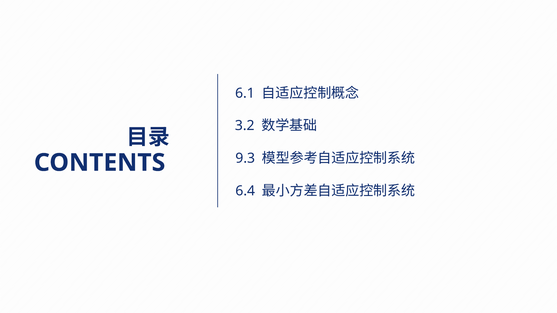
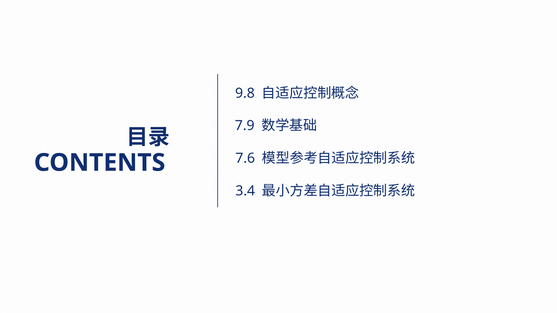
6.1: 6.1 -> 9.8
3.2: 3.2 -> 7.9
9.3: 9.3 -> 7.6
6.4: 6.4 -> 3.4
